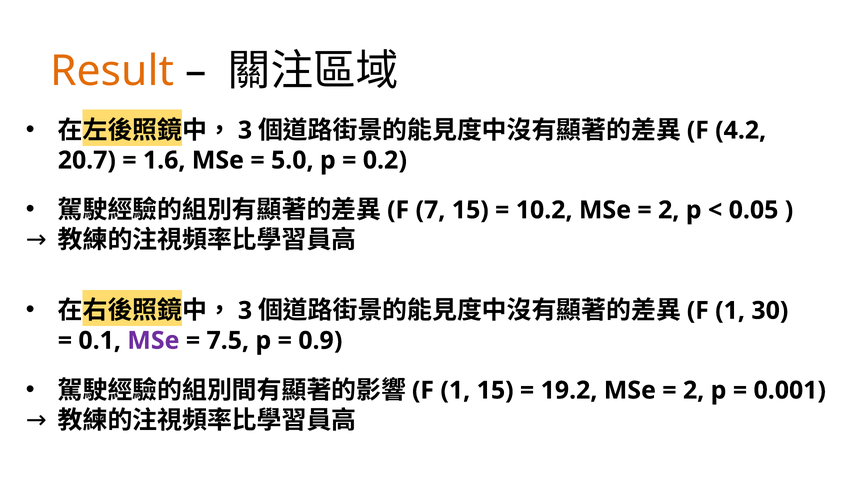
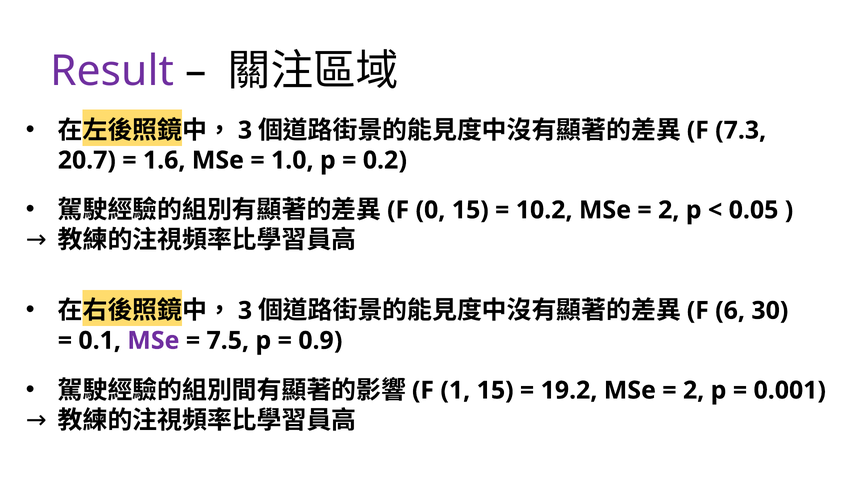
Result colour: orange -> purple
4.2: 4.2 -> 7.3
5.0: 5.0 -> 1.0
7: 7 -> 0
1 at (730, 310): 1 -> 6
